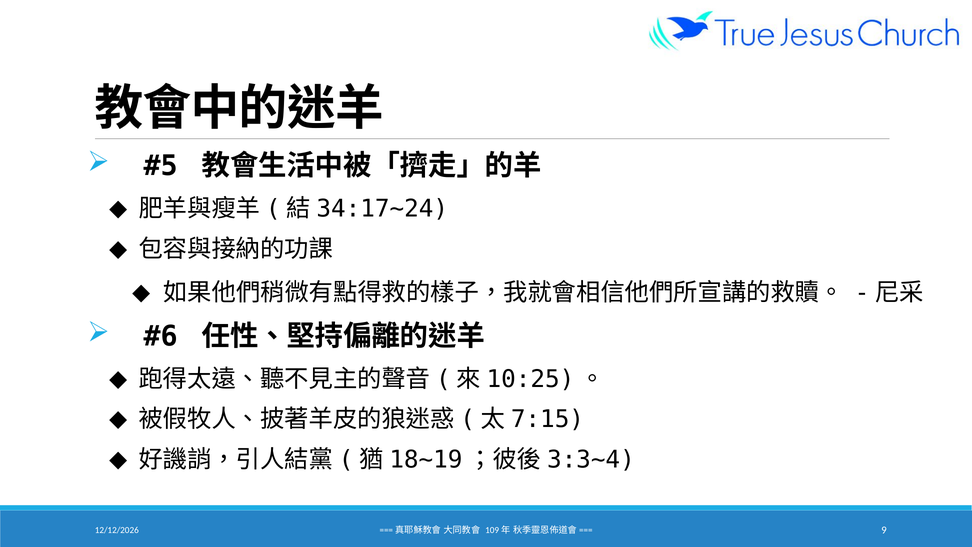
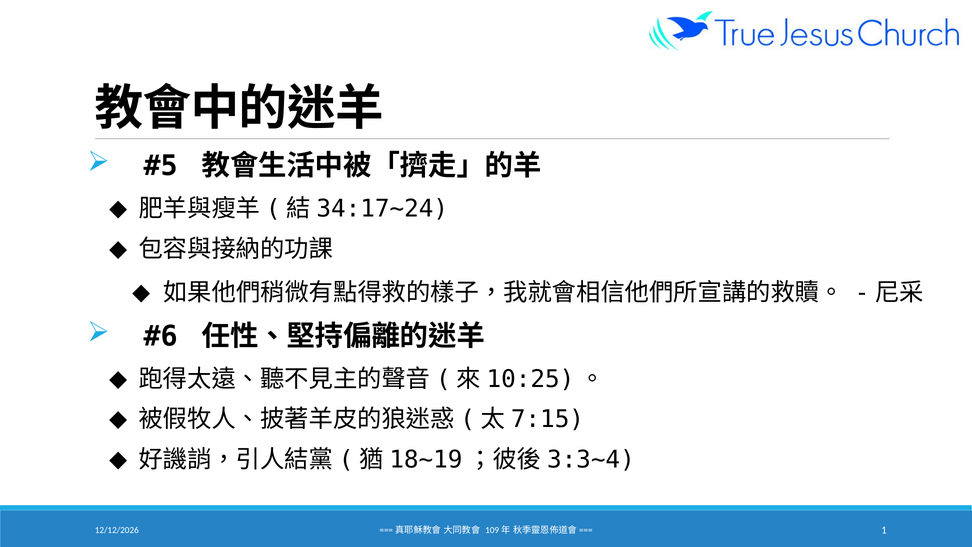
9: 9 -> 1
